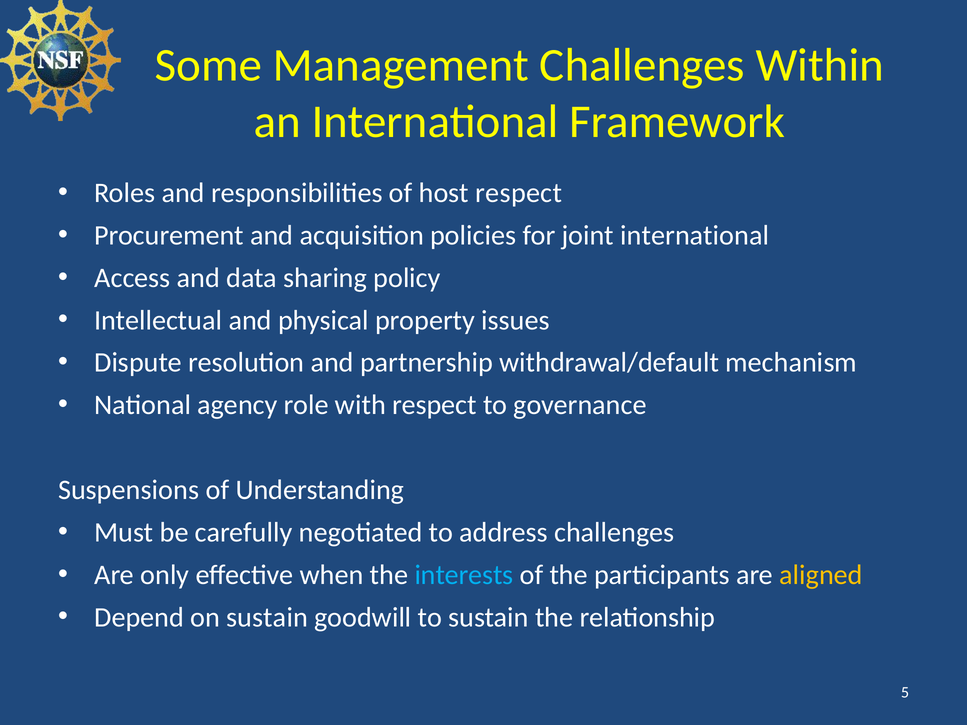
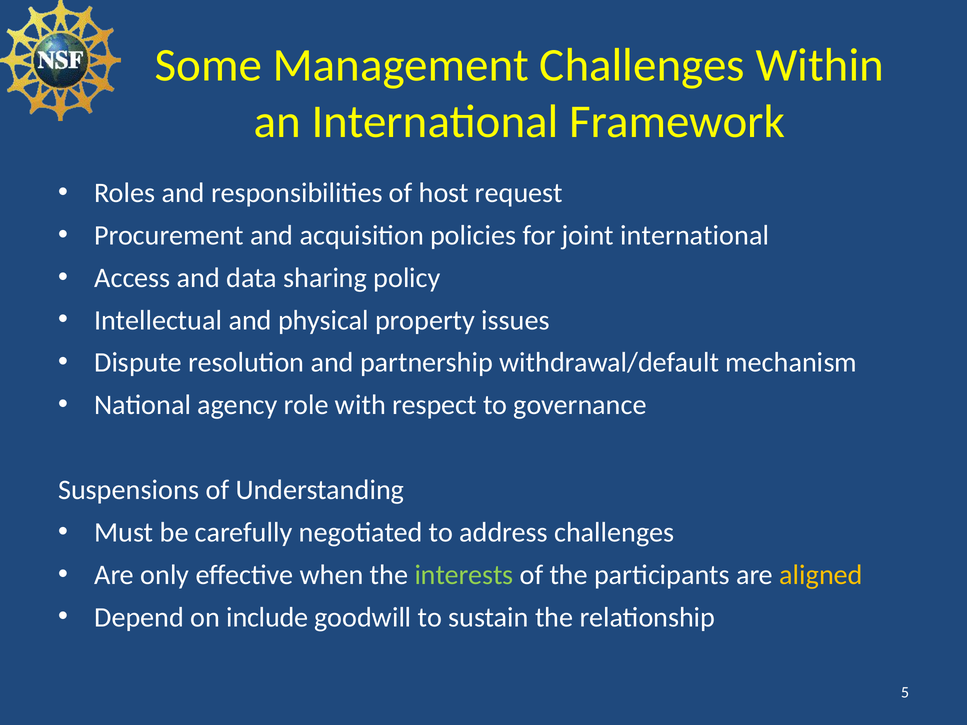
host respect: respect -> request
interests colour: light blue -> light green
on sustain: sustain -> include
